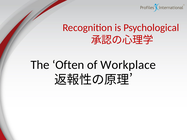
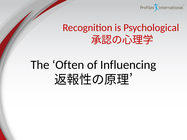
Workplace: Workplace -> Influencing
